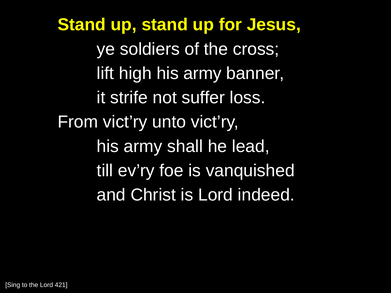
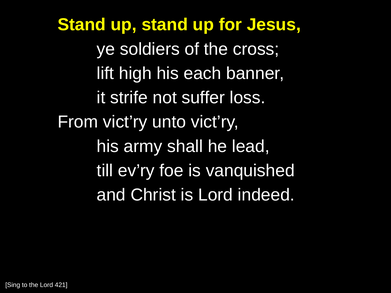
high his army: army -> each
